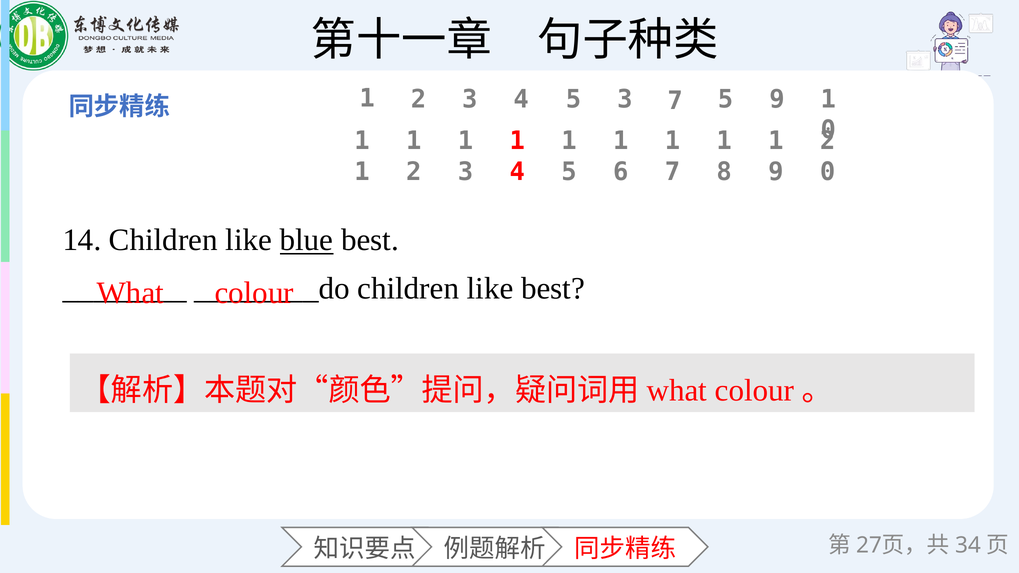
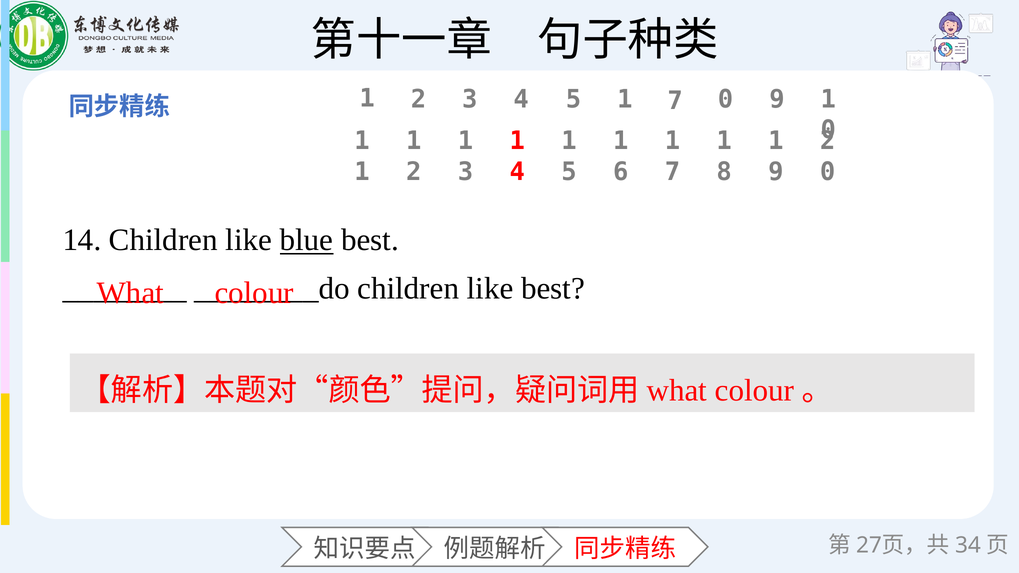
4 5 3: 3 -> 1
7 5: 5 -> 0
